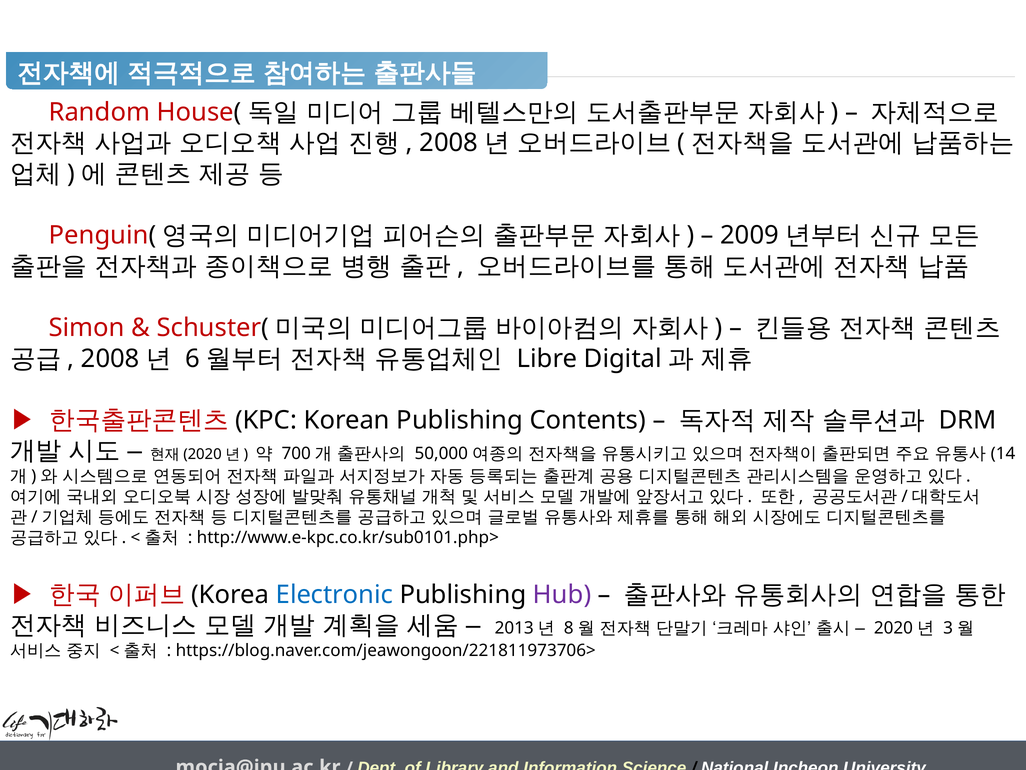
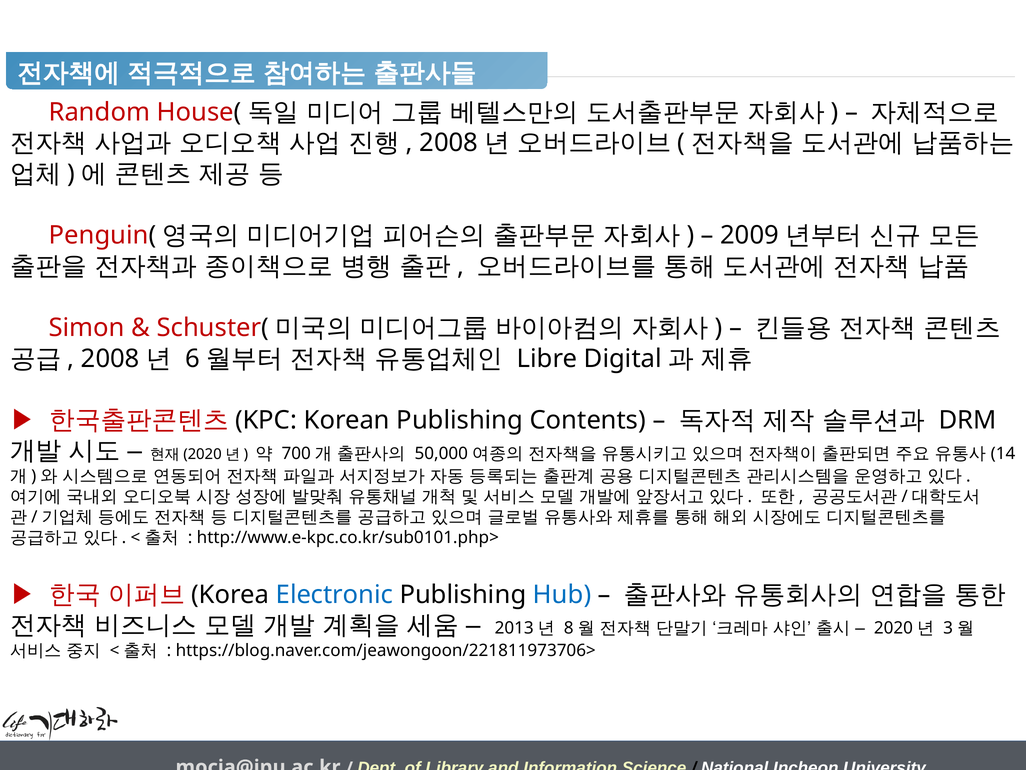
Hub colour: purple -> blue
